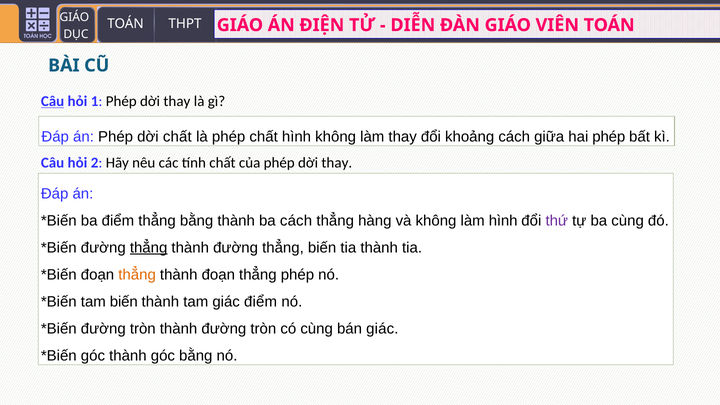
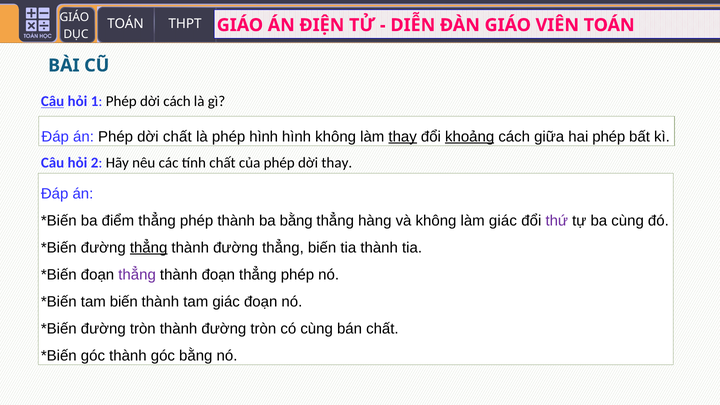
1 Phép dời thay: thay -> cách
phép chất: chất -> hình
thay at (403, 137) underline: none -> present
khoảng underline: none -> present
điểm thẳng bằng: bằng -> phép
ba cách: cách -> bằng
làm hình: hình -> giác
thẳng at (137, 275) colour: orange -> purple
giác điểm: điểm -> đoạn
bán giác: giác -> chất
